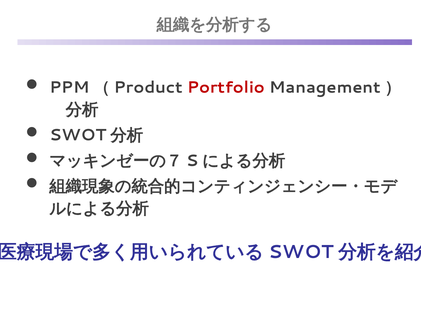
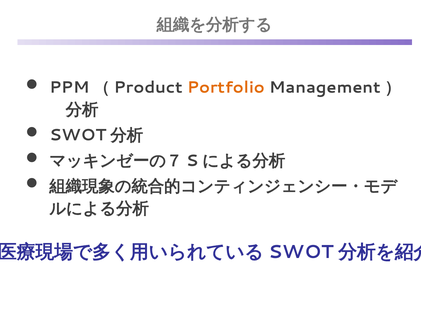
Portfolio colour: red -> orange
